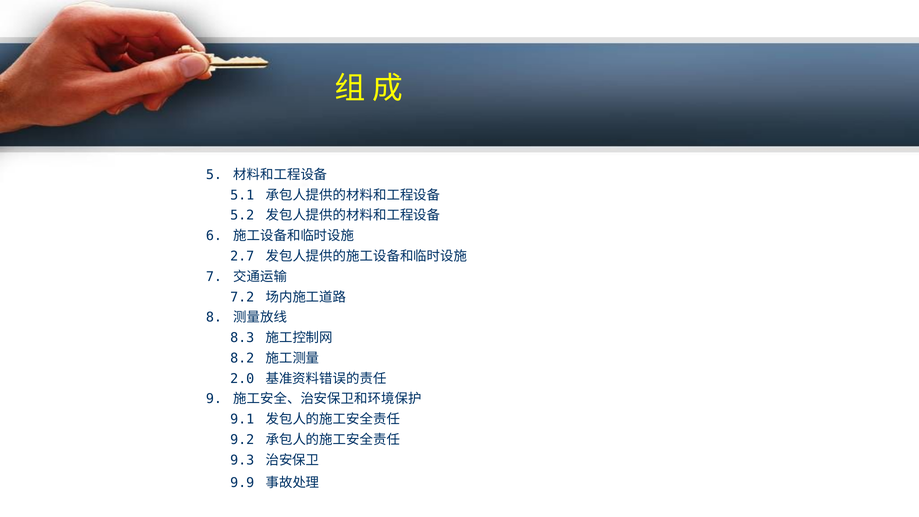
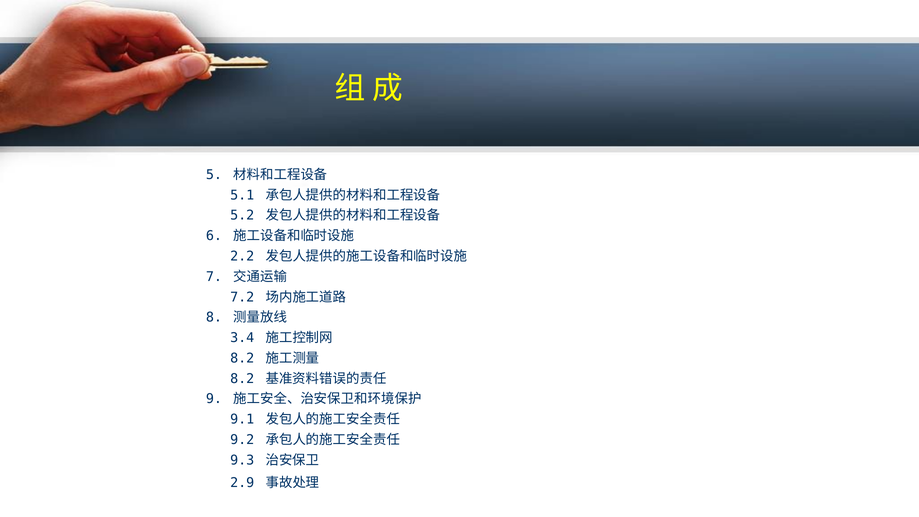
2.7: 2.7 -> 2.2
8.3: 8.3 -> 3.4
2.0 at (242, 379): 2.0 -> 8.2
9.9: 9.9 -> 2.9
